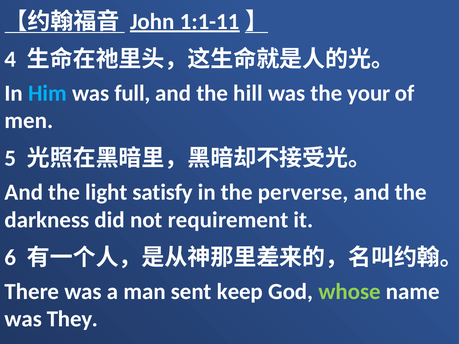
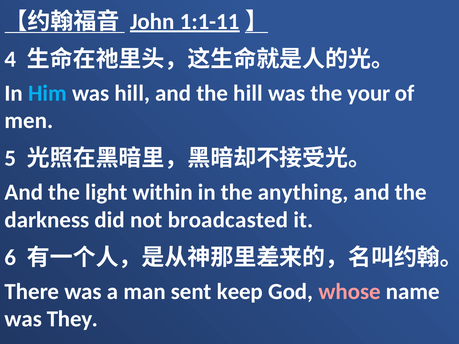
was full: full -> hill
satisfy: satisfy -> within
perverse: perverse -> anything
requirement: requirement -> broadcasted
whose colour: light green -> pink
